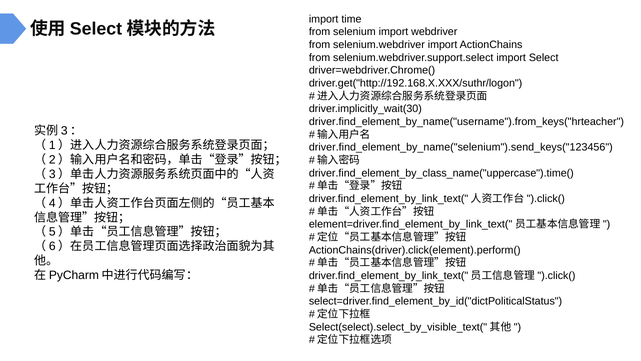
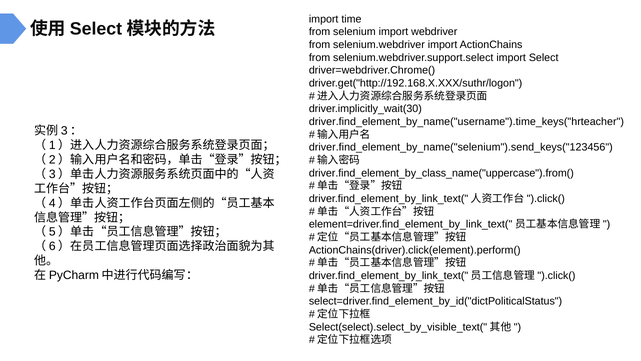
driver.find_element_by_name("username").from_keys("hrteacher: driver.find_element_by_name("username").from_keys("hrteacher -> driver.find_element_by_name("username").time_keys("hrteacher
driver.find_element_by_class_name("uppercase").time(: driver.find_element_by_class_name("uppercase").time( -> driver.find_element_by_class_name("uppercase").from(
